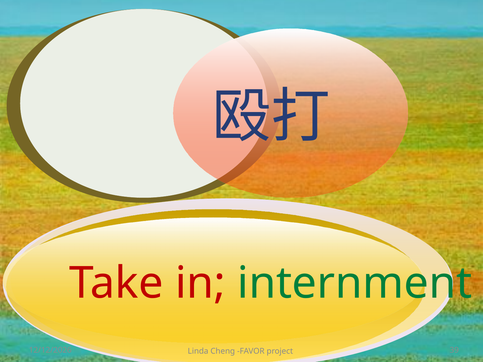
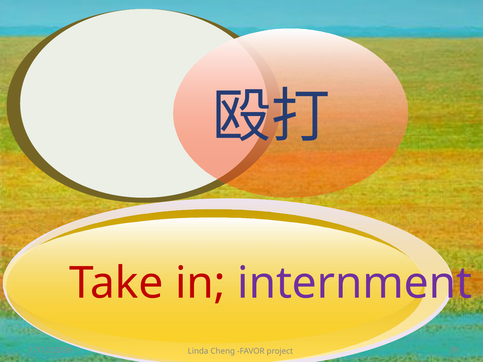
internment colour: green -> purple
